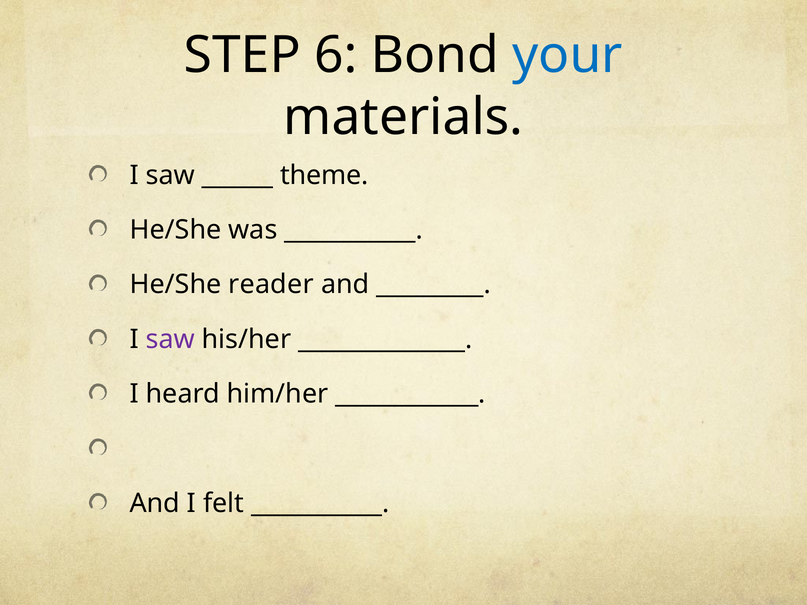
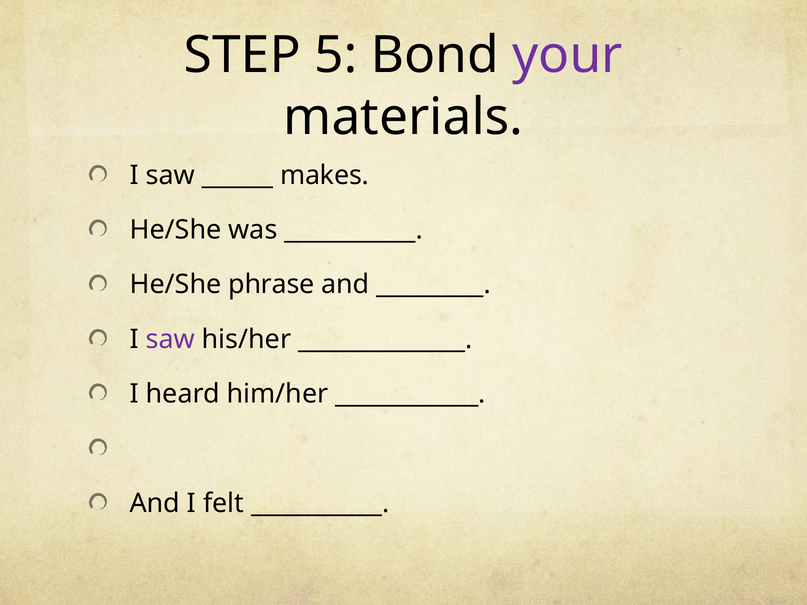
6: 6 -> 5
your colour: blue -> purple
theme: theme -> makes
reader: reader -> phrase
